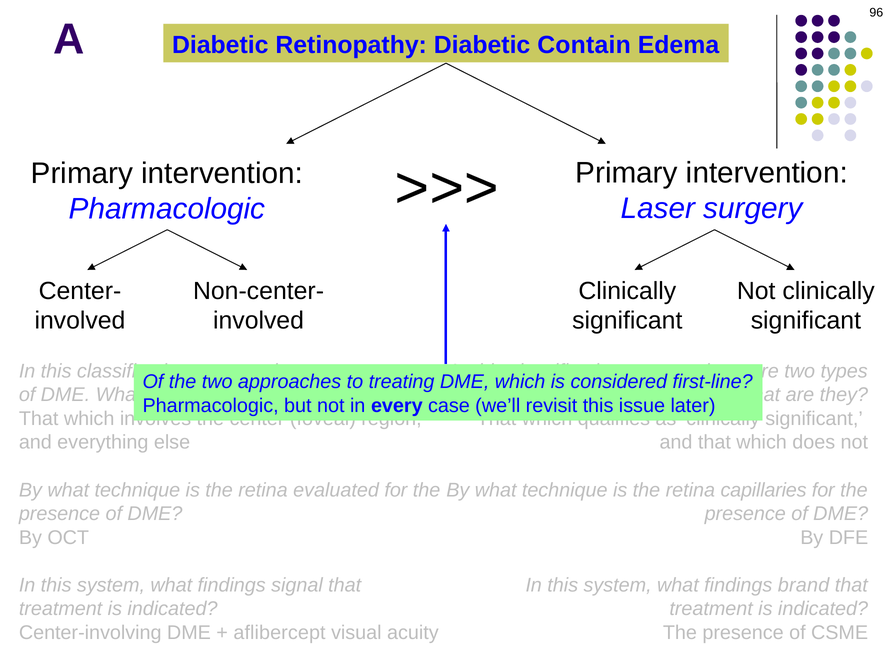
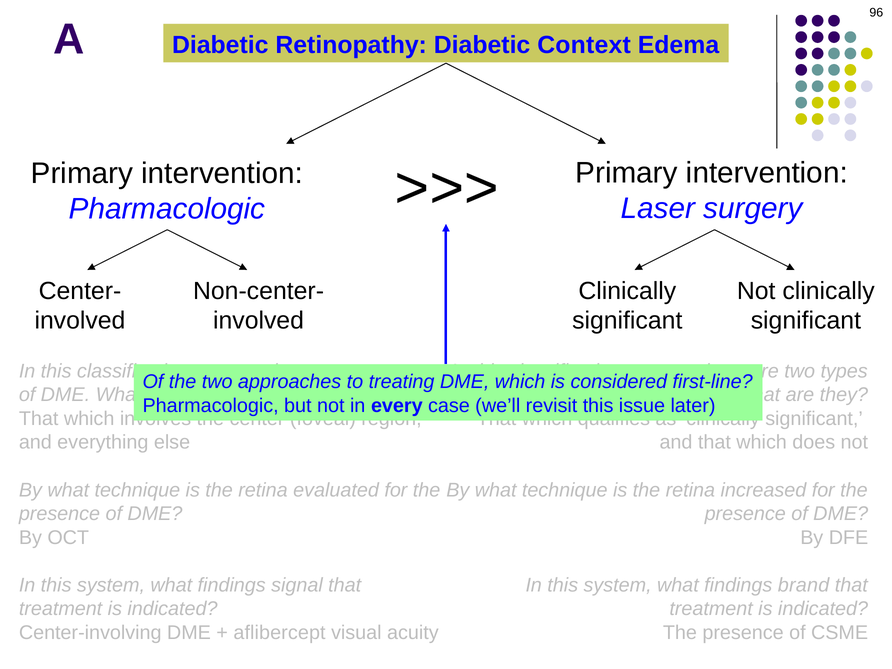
Contain: Contain -> Context
capillaries: capillaries -> increased
